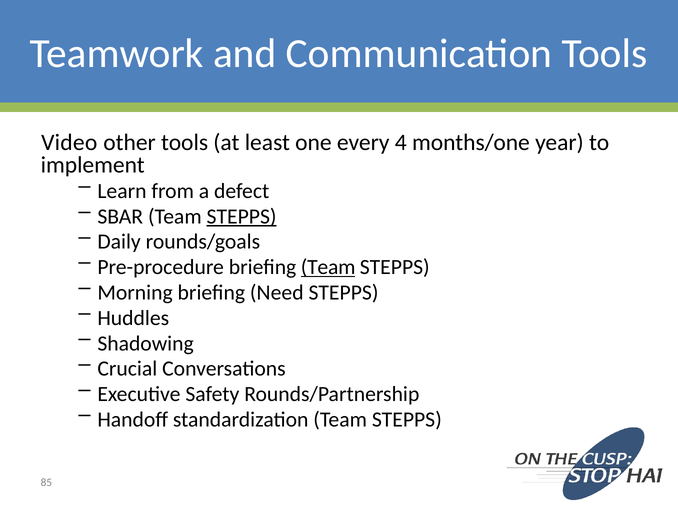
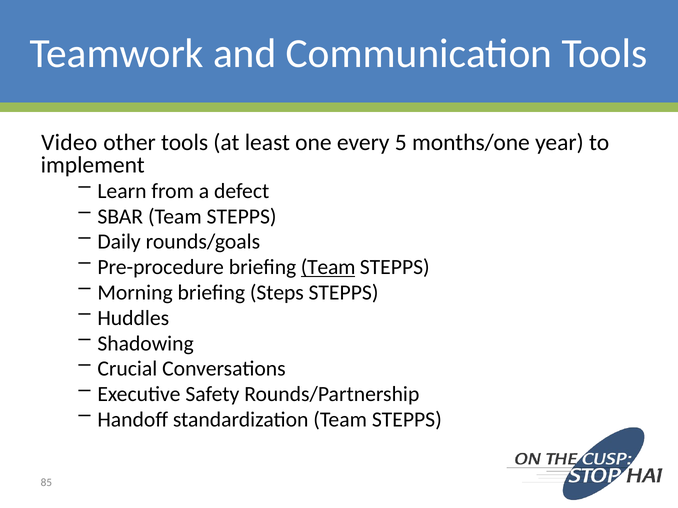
4: 4 -> 5
STEPPS at (242, 217) underline: present -> none
Need: Need -> Steps
